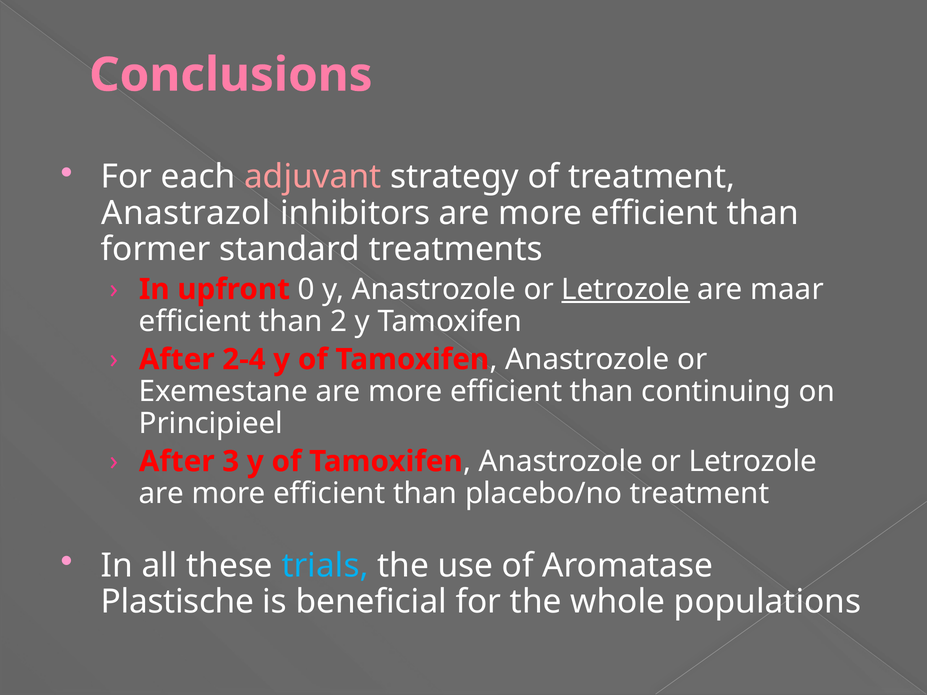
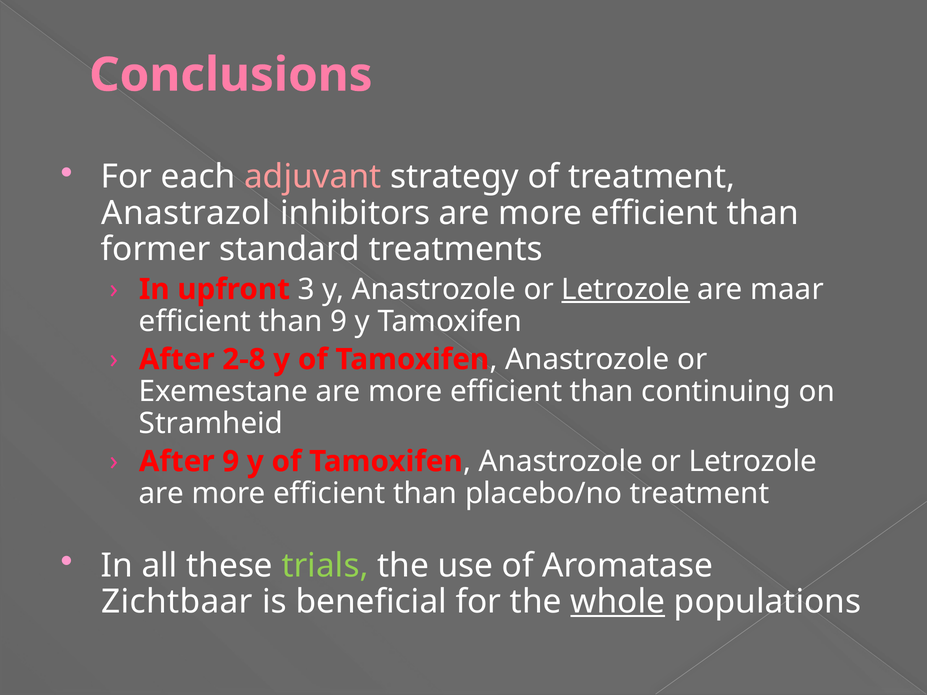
0: 0 -> 3
than 2: 2 -> 9
2-4: 2-4 -> 2-8
Principieel: Principieel -> Stramheid
After 3: 3 -> 9
trials colour: light blue -> light green
Plastische: Plastische -> Zichtbaar
whole underline: none -> present
